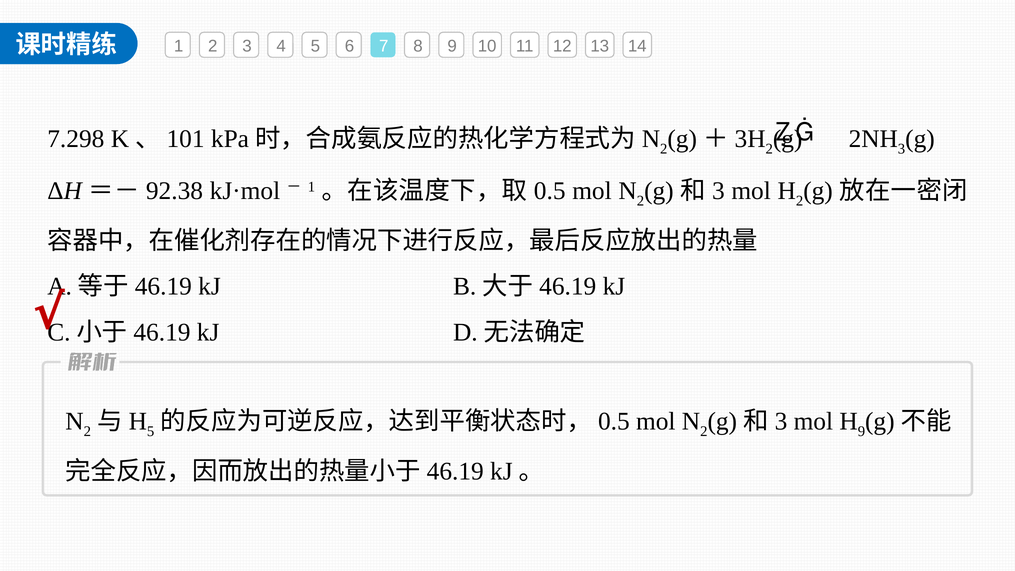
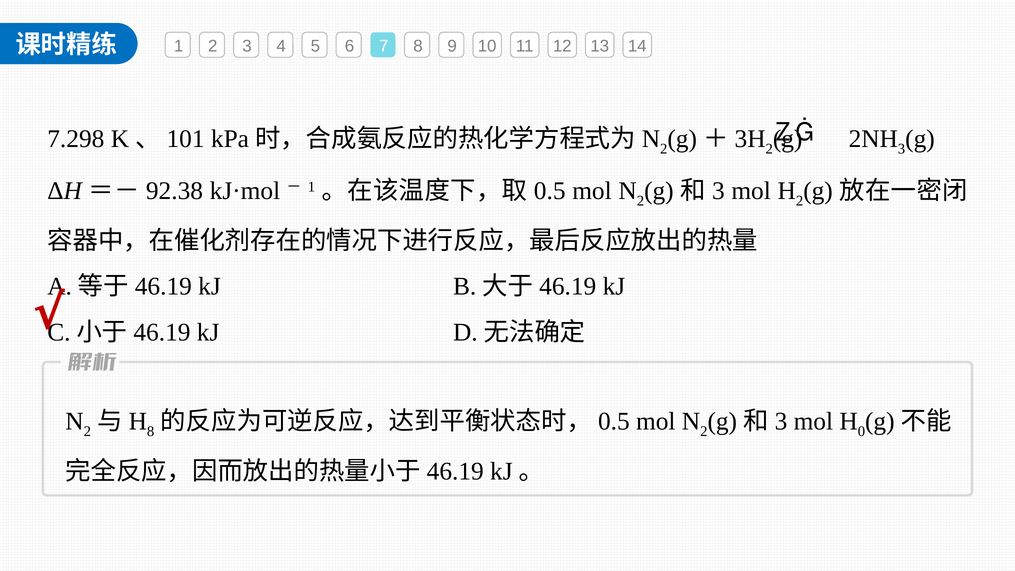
5 at (151, 431): 5 -> 8
9 at (861, 431): 9 -> 0
